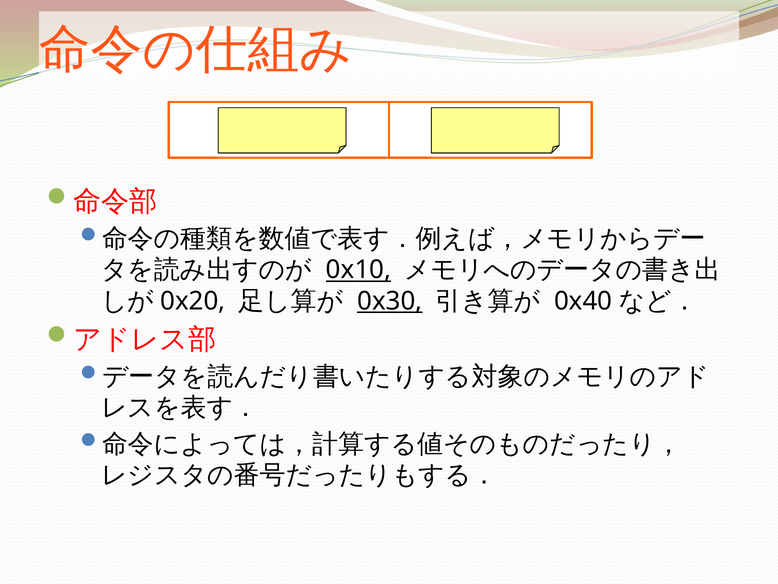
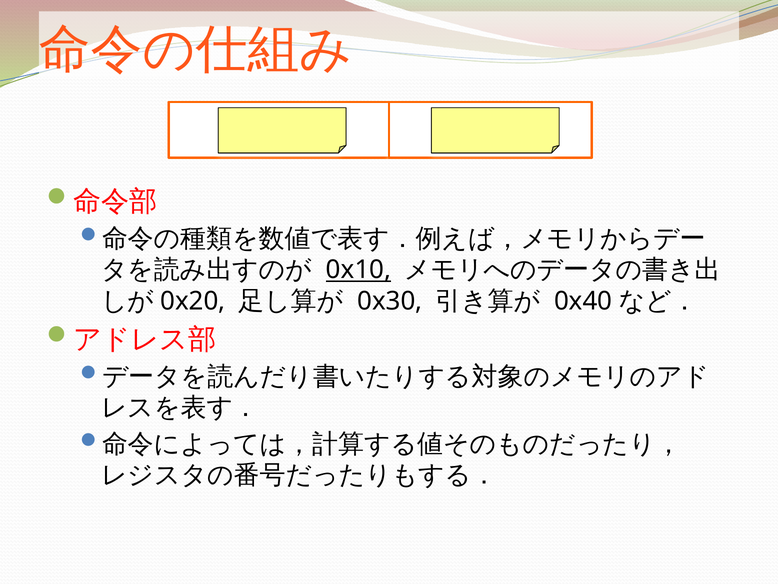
0x30 underline: present -> none
